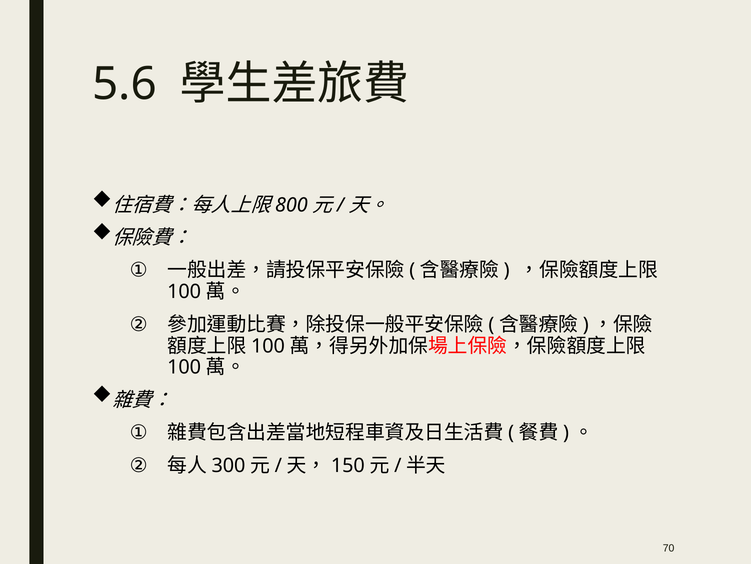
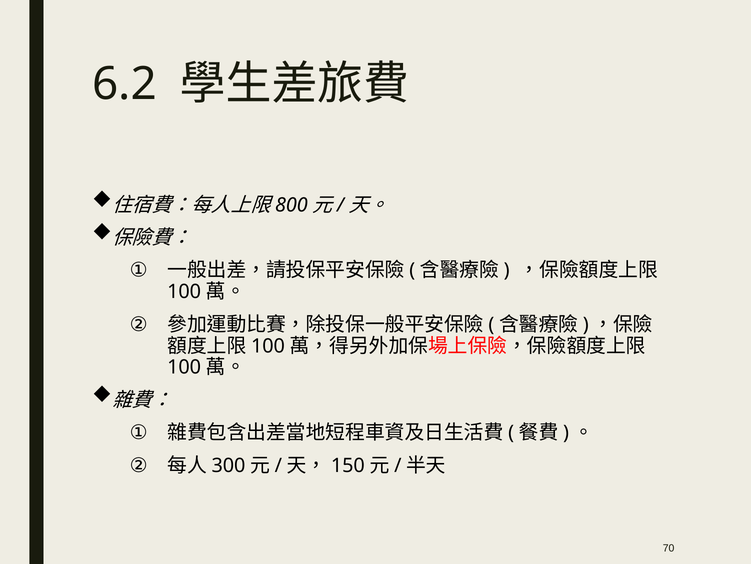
5.6: 5.6 -> 6.2
